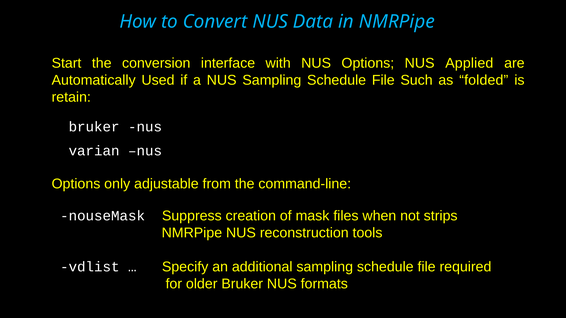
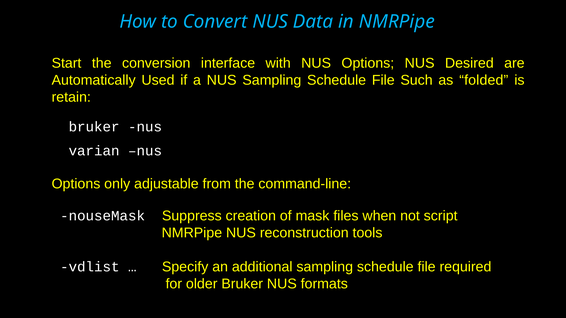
Applied: Applied -> Desired
strips: strips -> script
